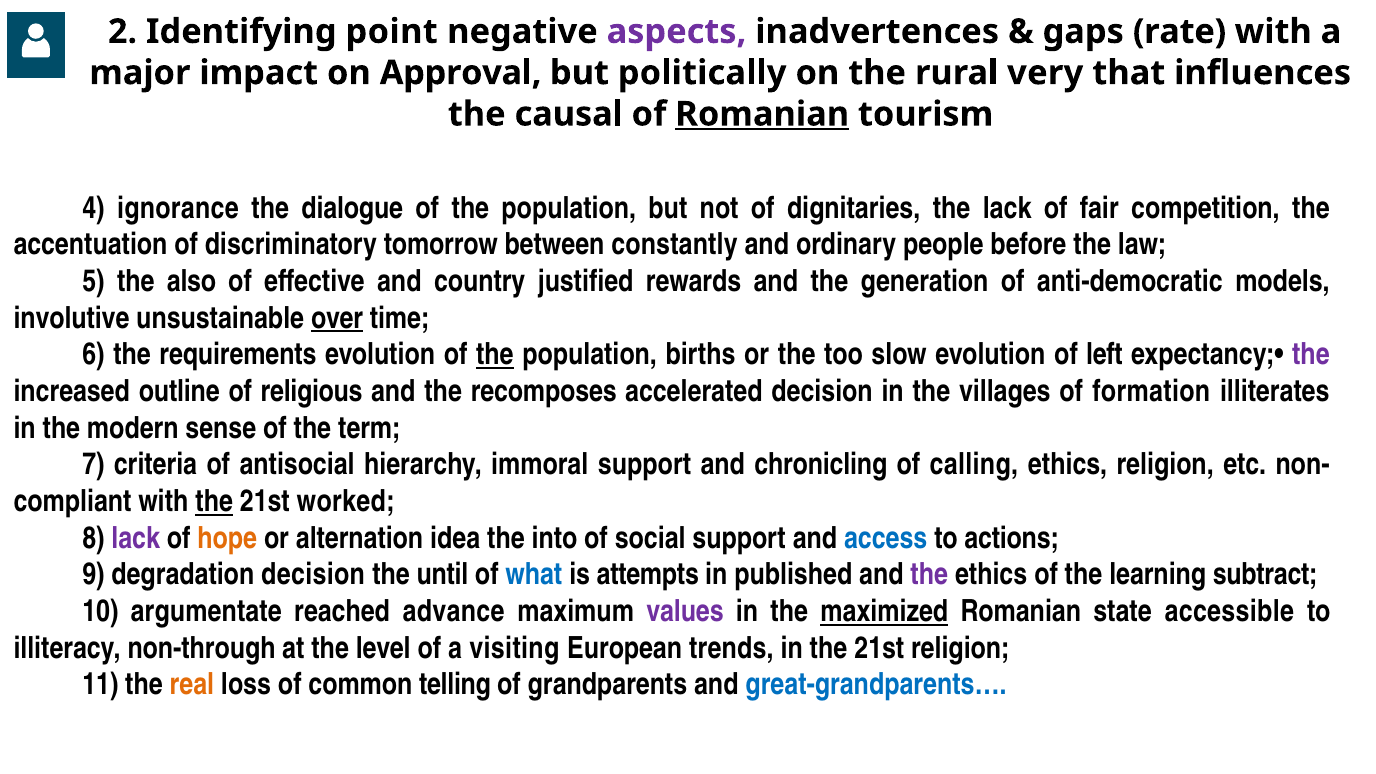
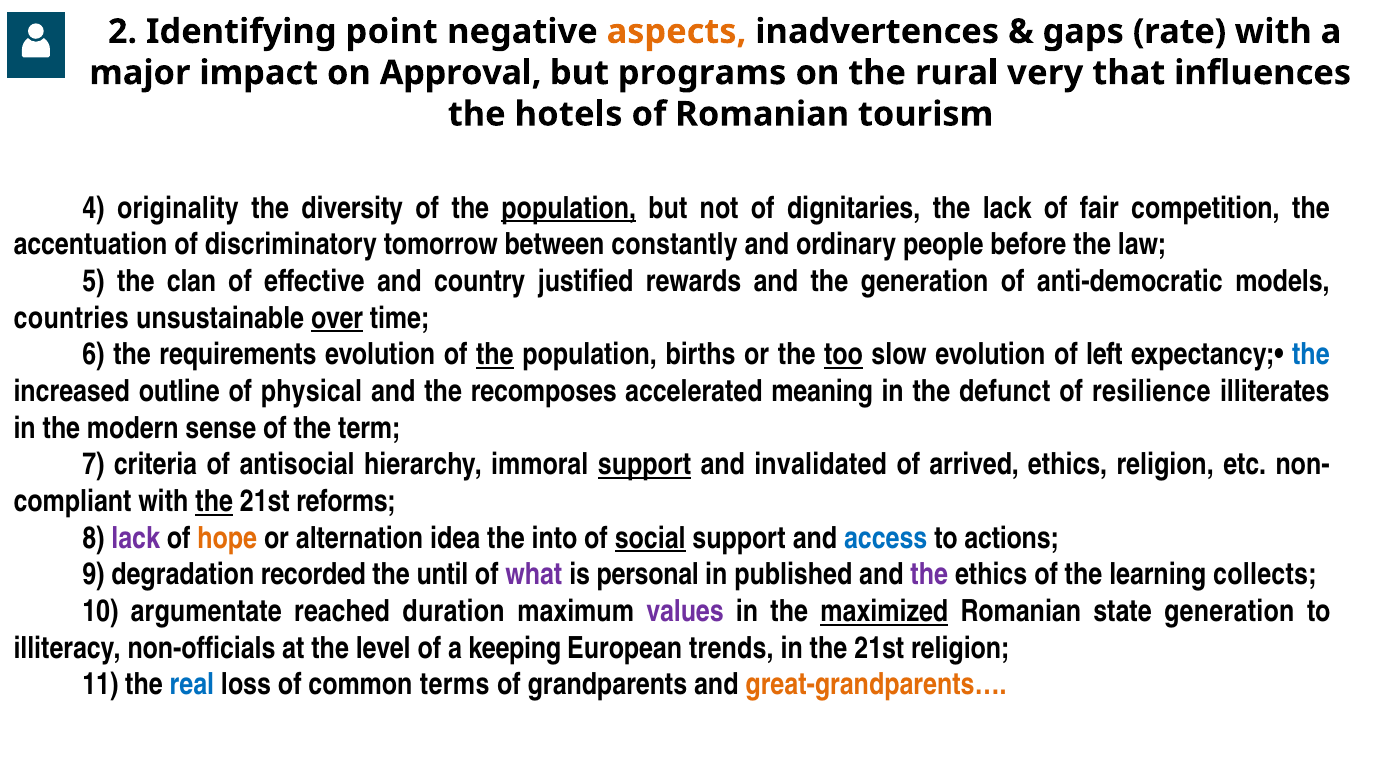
aspects colour: purple -> orange
politically: politically -> programs
causal: causal -> hotels
Romanian at (762, 114) underline: present -> none
ignorance: ignorance -> originality
dialogue: dialogue -> diversity
population at (569, 208) underline: none -> present
also: also -> clan
involutive: involutive -> countries
too underline: none -> present
the at (1311, 355) colour: purple -> blue
religious: religious -> physical
accelerated decision: decision -> meaning
villages: villages -> defunct
formation: formation -> resilience
support at (644, 465) underline: none -> present
chronicling: chronicling -> invalidated
calling: calling -> arrived
worked: worked -> reforms
social underline: none -> present
degradation decision: decision -> recorded
what colour: blue -> purple
attempts: attempts -> personal
subtract: subtract -> collects
advance: advance -> duration
state accessible: accessible -> generation
non-through: non-through -> non-officials
visiting: visiting -> keeping
real colour: orange -> blue
telling: telling -> terms
great-grandparents… colour: blue -> orange
